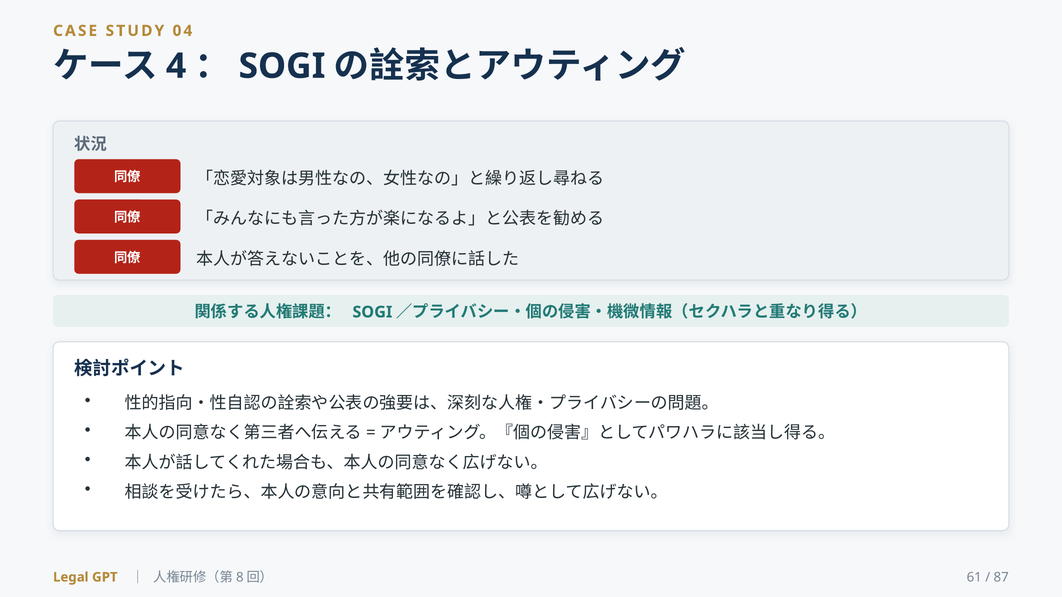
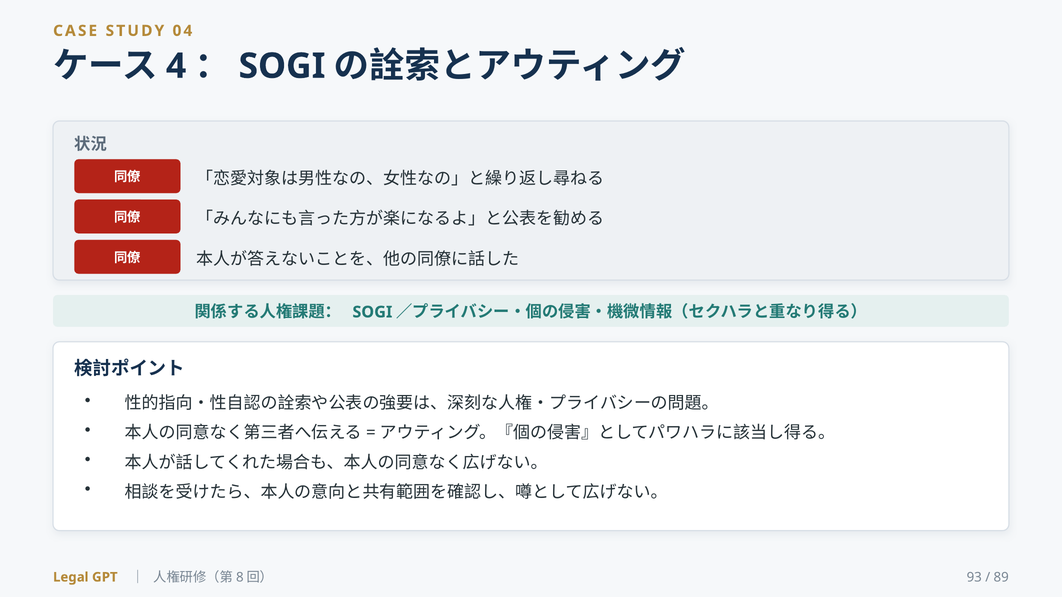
61: 61 -> 93
87: 87 -> 89
